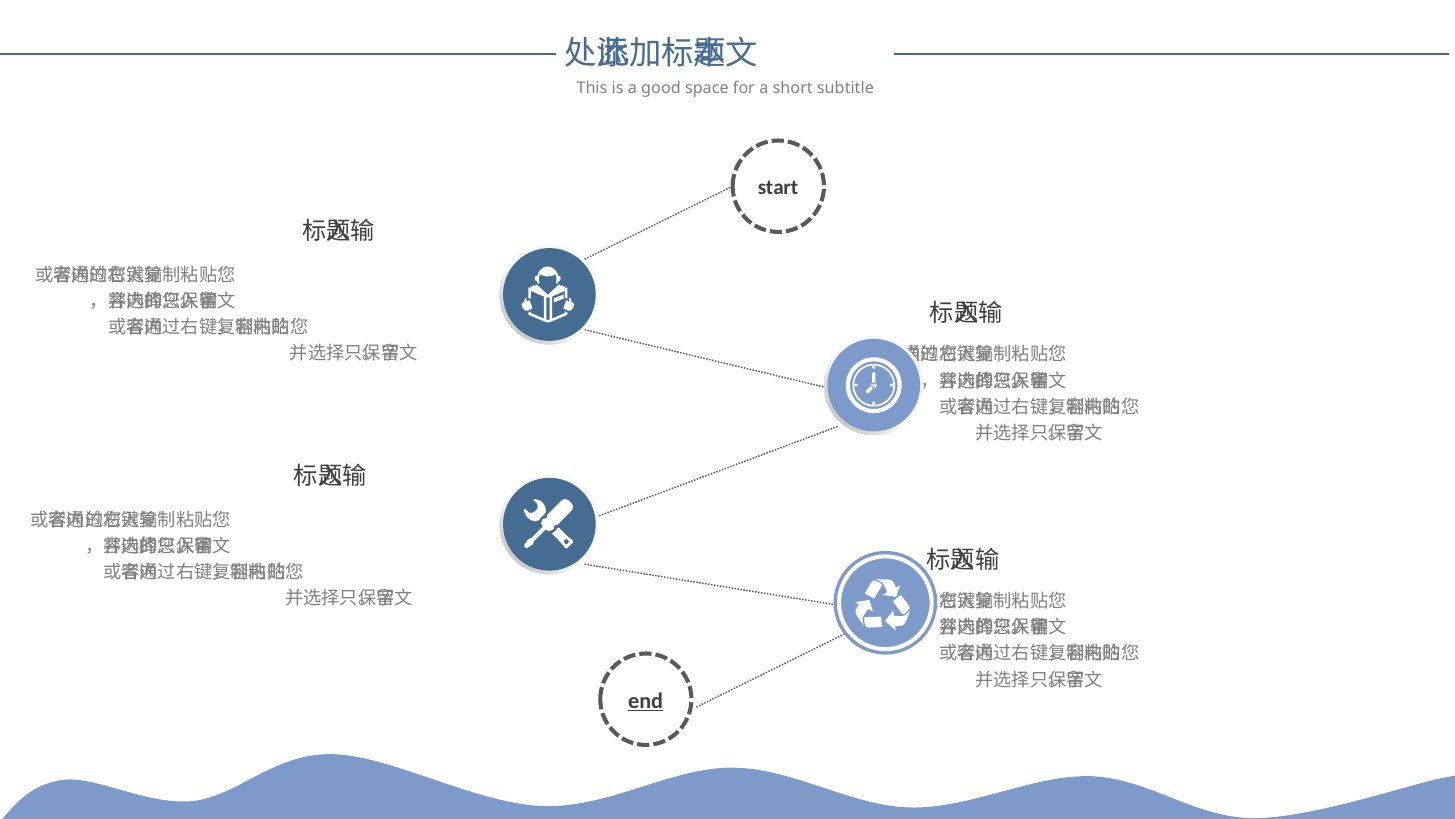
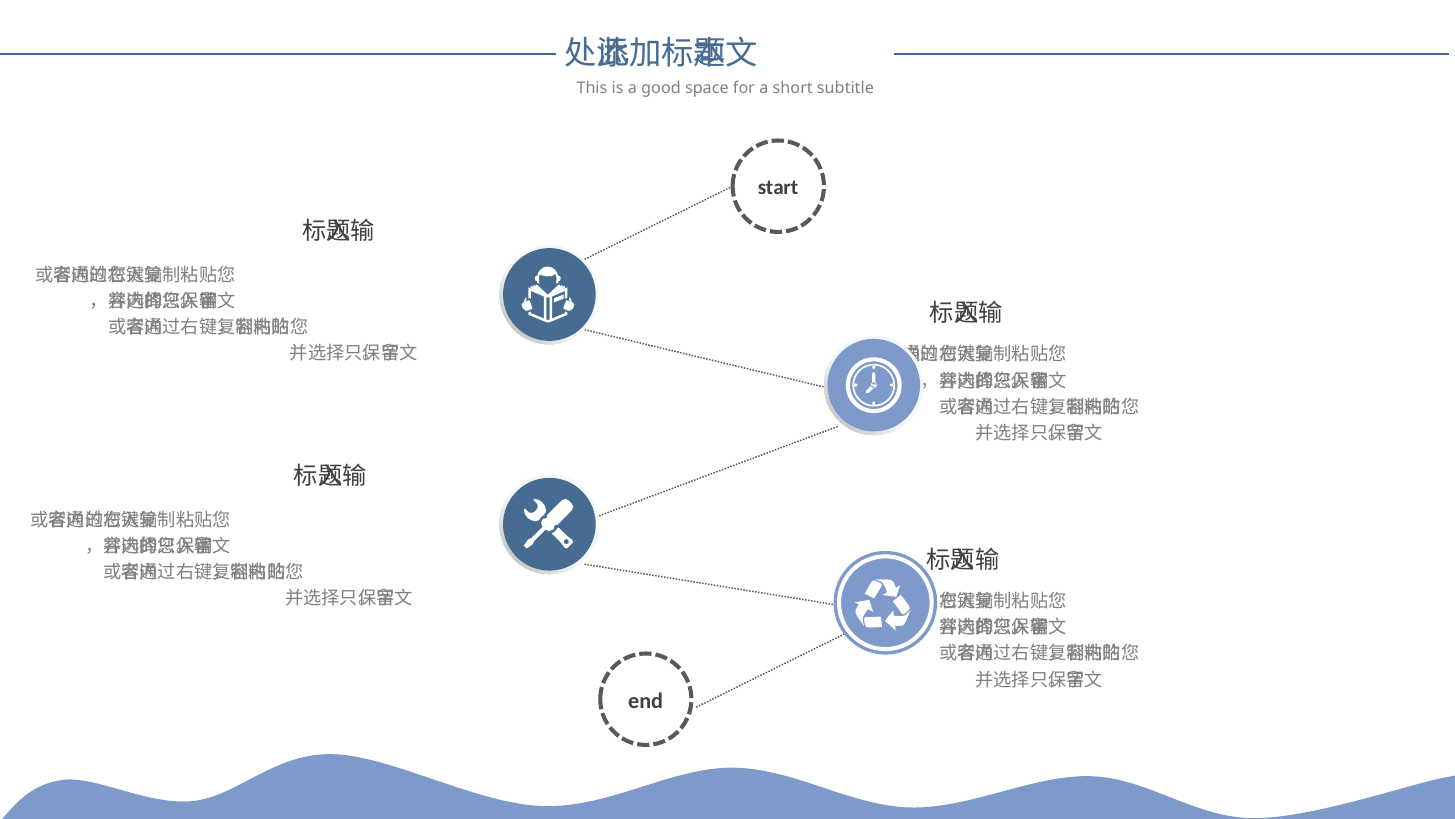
end underline: present -> none
